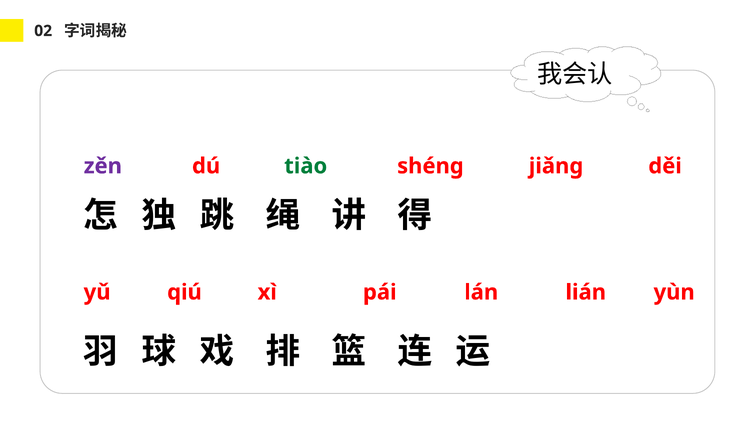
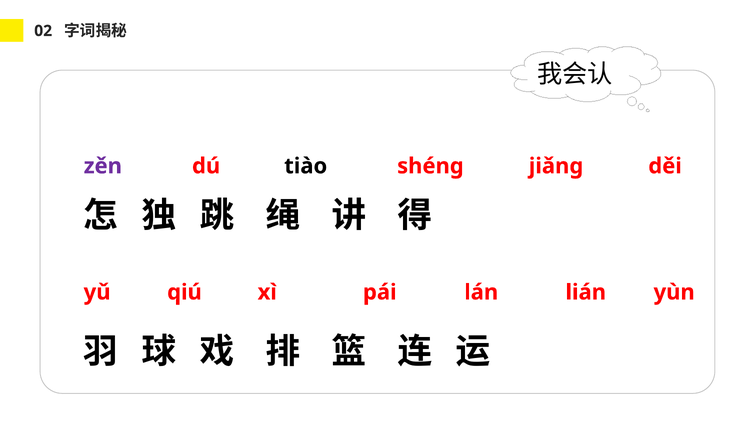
tiào colour: green -> black
